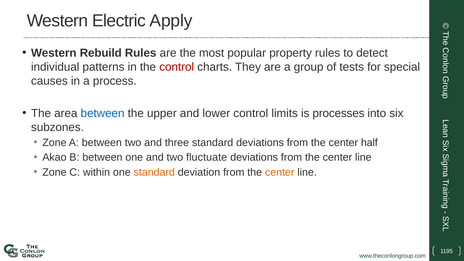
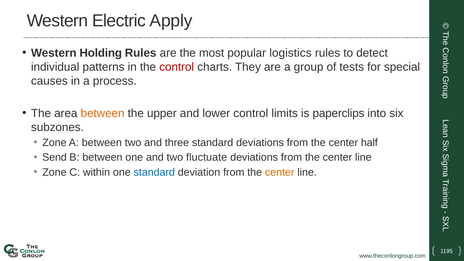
Rebuild: Rebuild -> Holding
property: property -> logistics
between at (103, 113) colour: blue -> orange
processes: processes -> paperclips
Akao: Akao -> Send
standard at (154, 172) colour: orange -> blue
